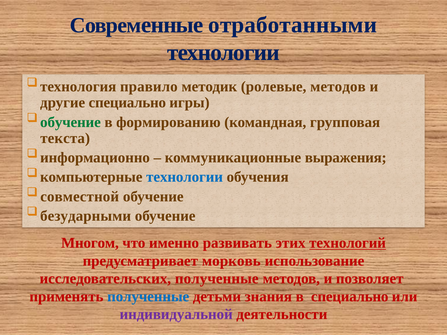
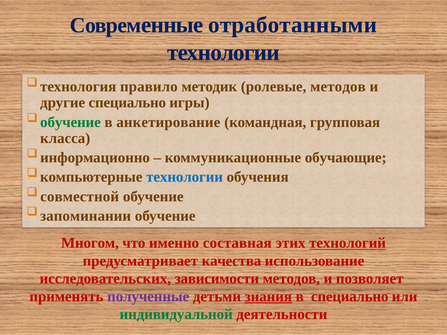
формированию: формированию -> анкетирование
текста: текста -> класса
выражения: выражения -> обучающие
безударными: безударными -> запоминании
развивать: развивать -> составная
морковь: морковь -> качества
исследовательских полученные: полученные -> зависимости
полученные at (148, 297) colour: blue -> purple
знания underline: none -> present
индивидуальной colour: purple -> green
